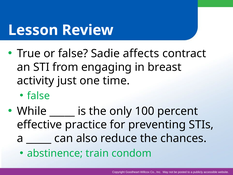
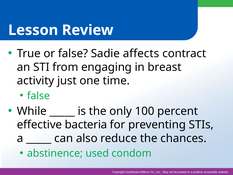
practice: practice -> bacteria
train: train -> used
